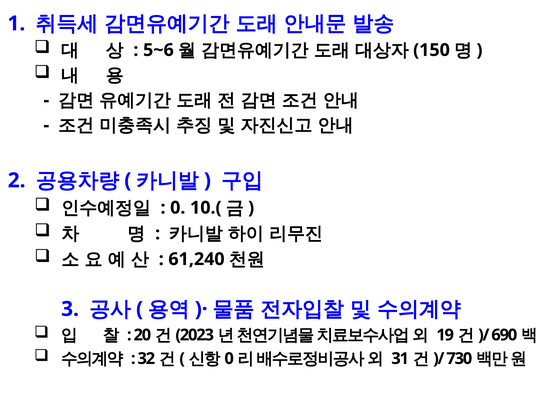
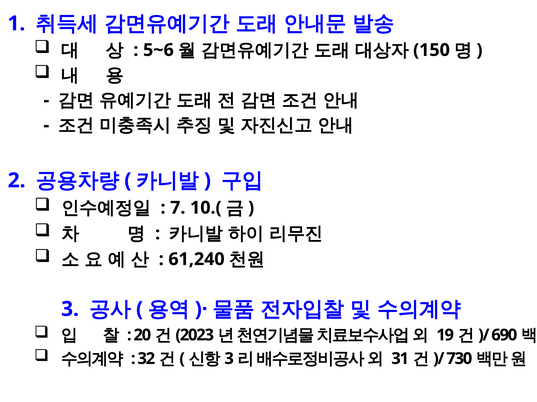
0 at (178, 208): 0 -> 7
0 at (229, 359): 0 -> 3
